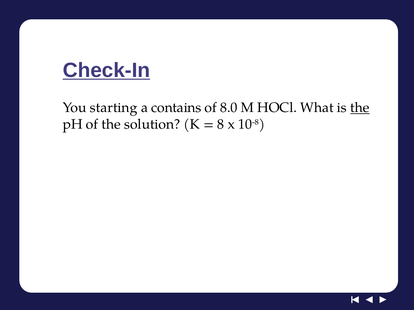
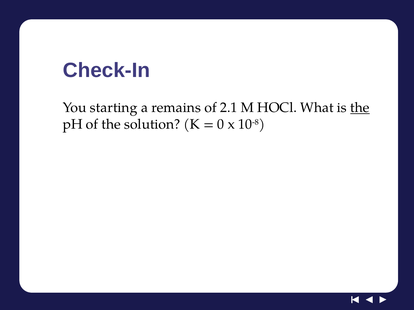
Check-In underline: present -> none
contains: contains -> remains
8.0: 8.0 -> 2.1
8: 8 -> 0
